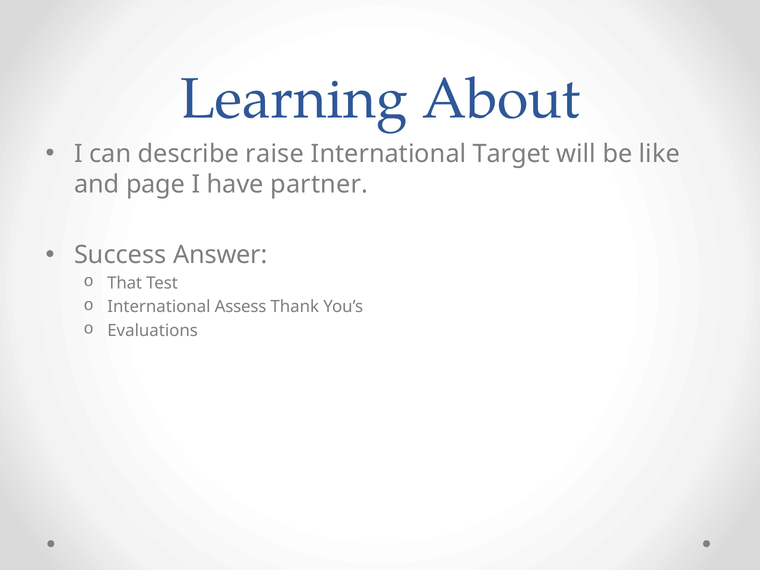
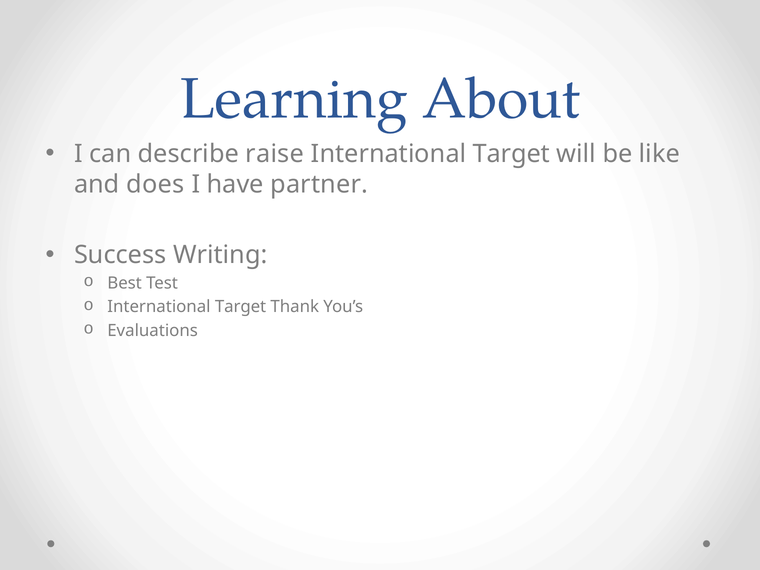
page: page -> does
Answer: Answer -> Writing
That: That -> Best
Assess at (241, 307): Assess -> Target
